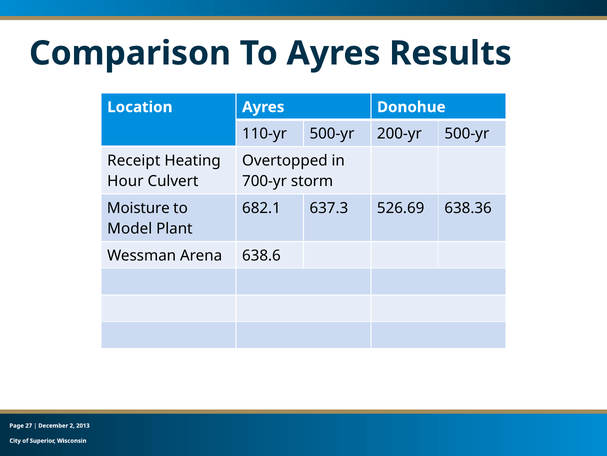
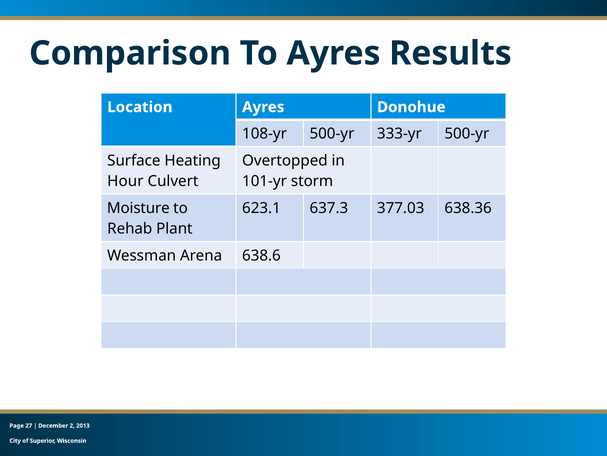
110-yr: 110-yr -> 108-yr
200-yr: 200-yr -> 333-yr
Receipt: Receipt -> Surface
700-yr: 700-yr -> 101-yr
682.1: 682.1 -> 623.1
526.69: 526.69 -> 377.03
Model: Model -> Rehab
